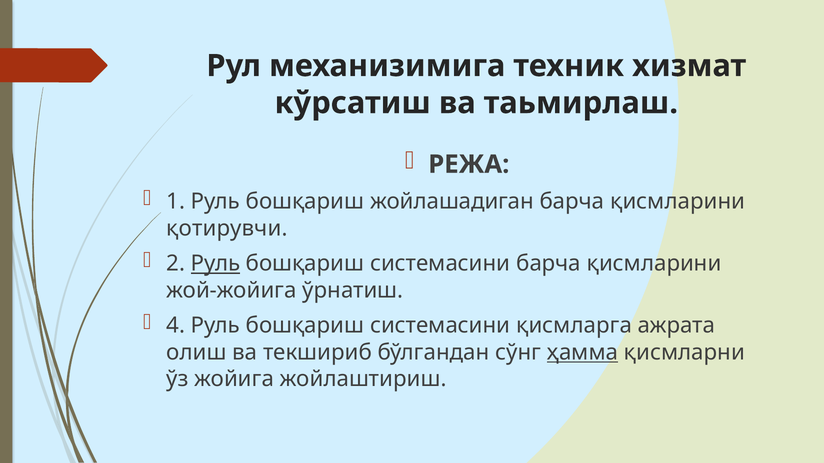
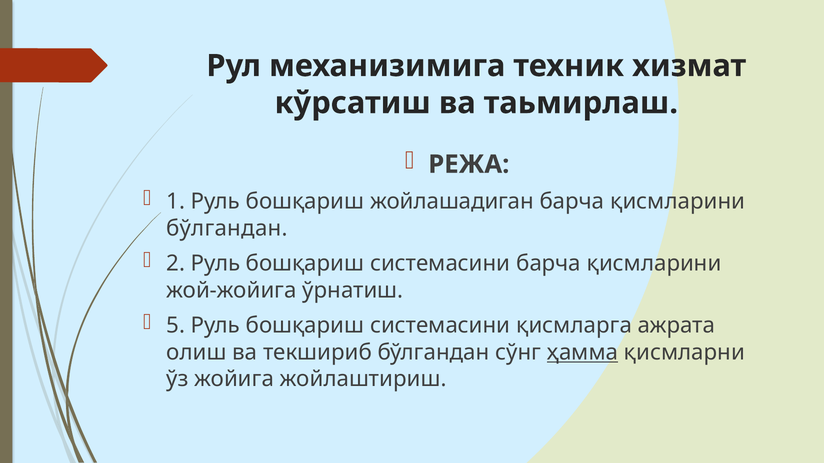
қотирувчи at (227, 228): қотирувчи -> бўлгандан
Руль at (215, 264) underline: present -> none
4: 4 -> 5
